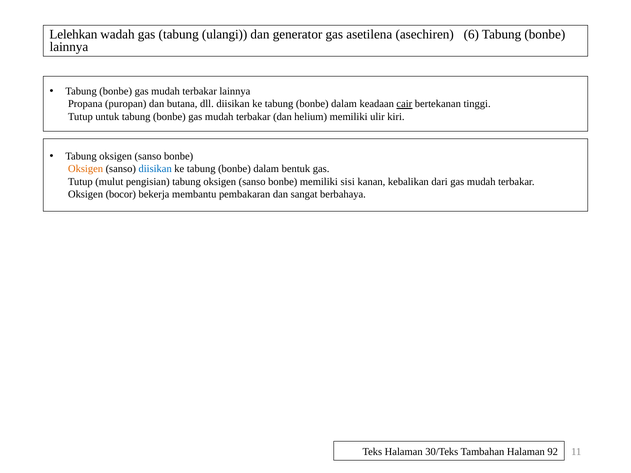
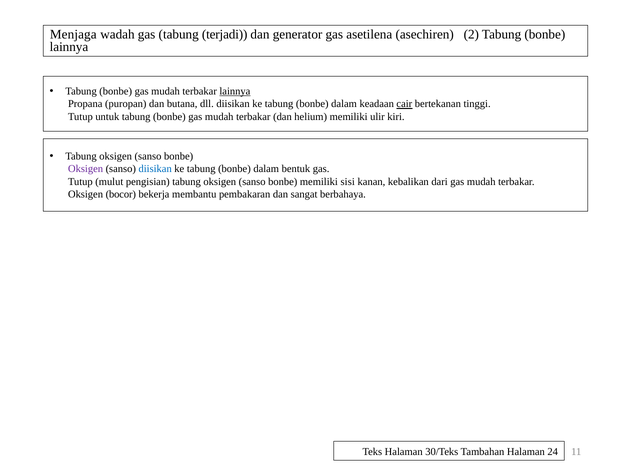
Lelehkan: Lelehkan -> Menjaga
ulangi: ulangi -> terjadi
6: 6 -> 2
lainnya at (235, 91) underline: none -> present
Oksigen at (86, 169) colour: orange -> purple
92: 92 -> 24
